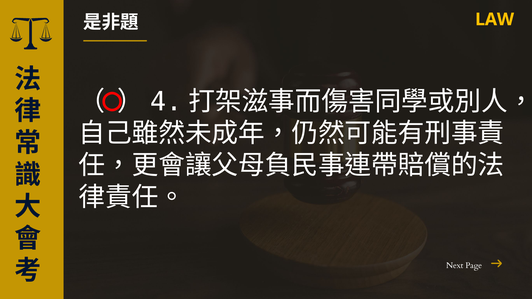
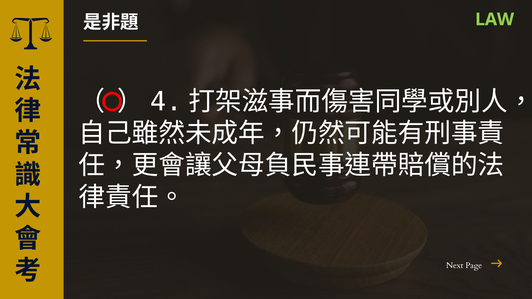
LAW colour: yellow -> light green
